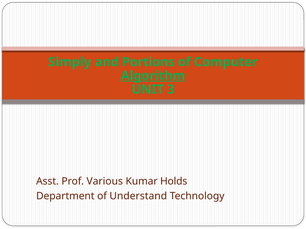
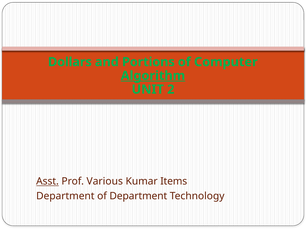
Simply: Simply -> Dollars
3: 3 -> 2
Asst underline: none -> present
Holds: Holds -> Items
of Understand: Understand -> Department
